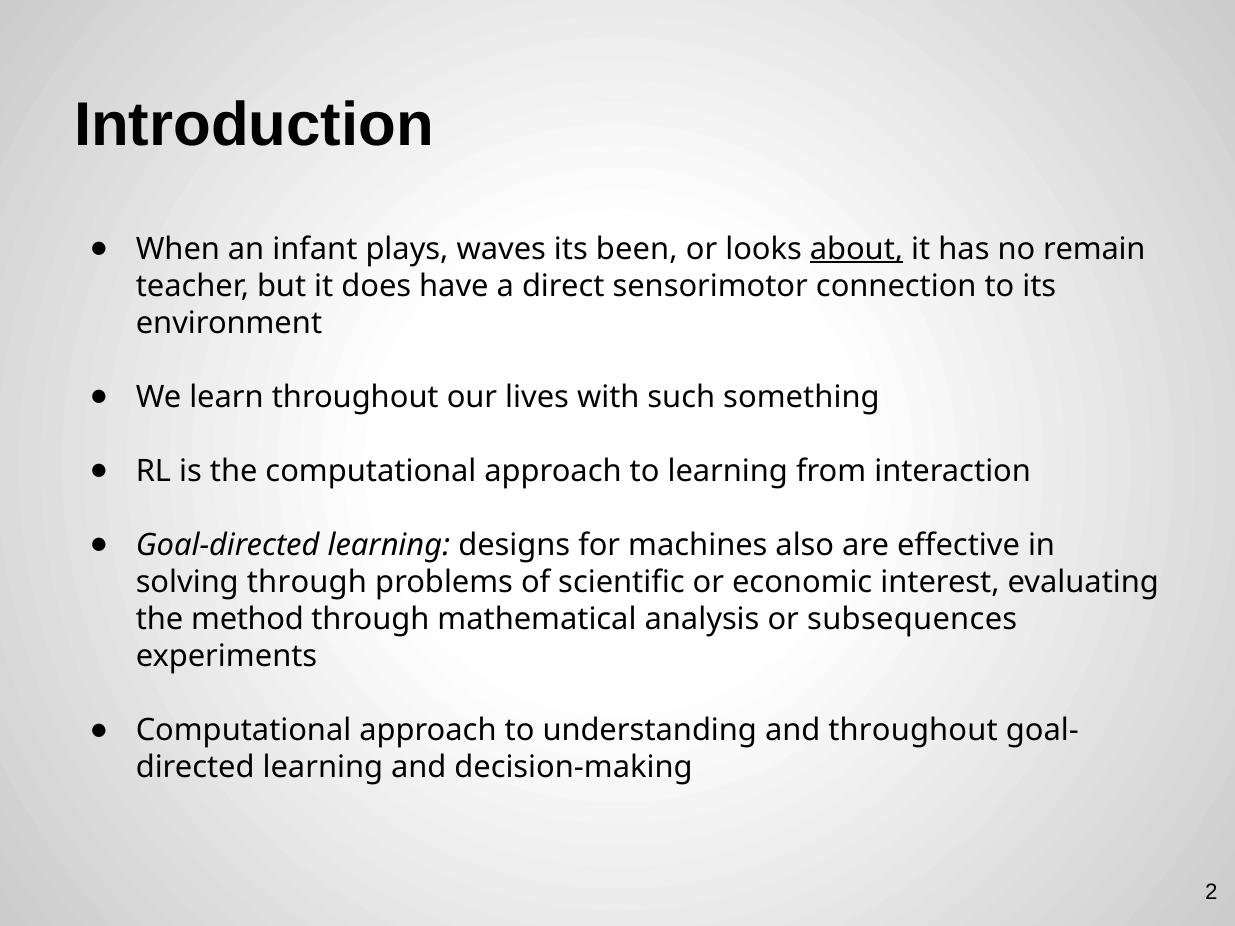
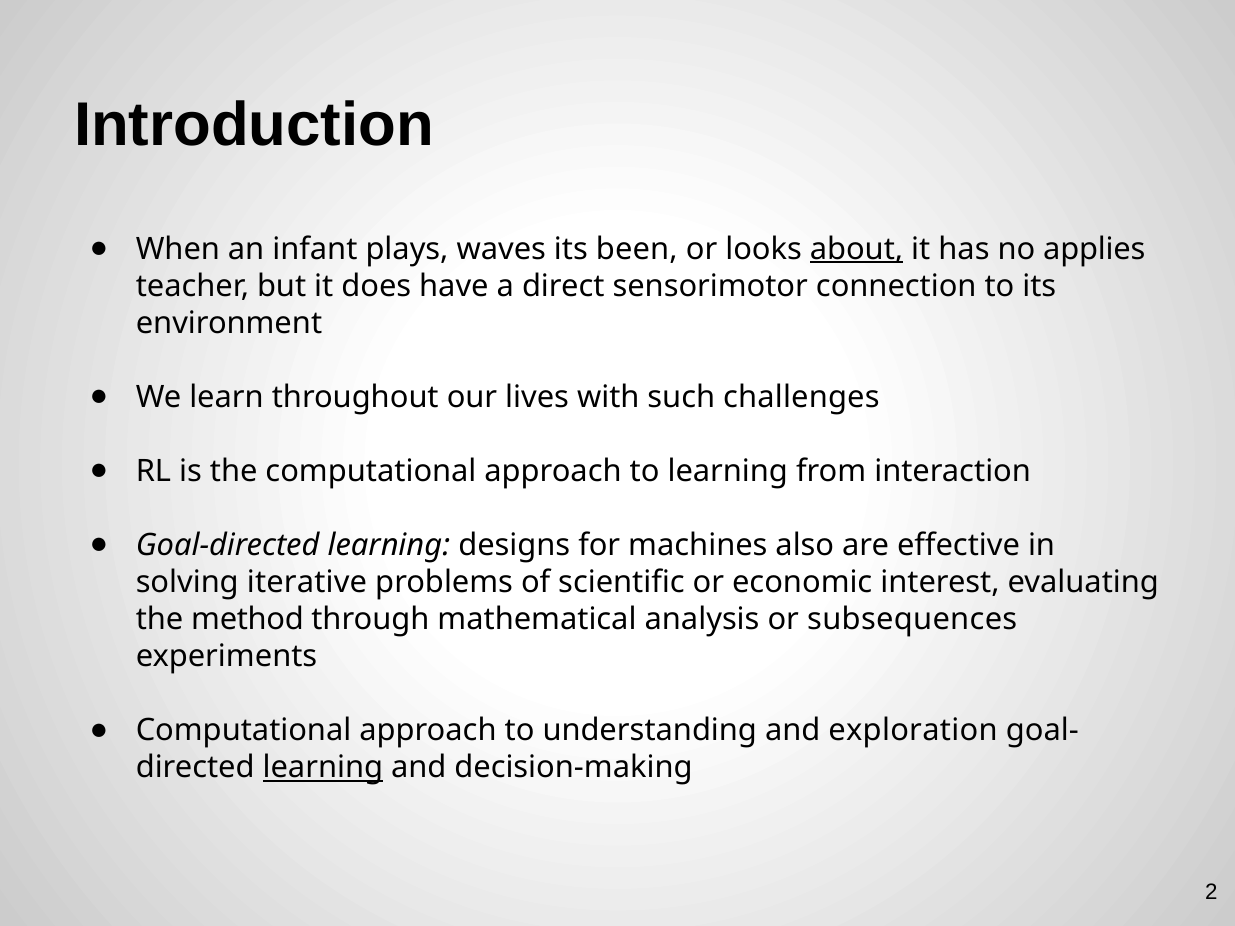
remain: remain -> applies
something: something -> challenges
solving through: through -> iterative
and throughout: throughout -> exploration
learning at (323, 768) underline: none -> present
